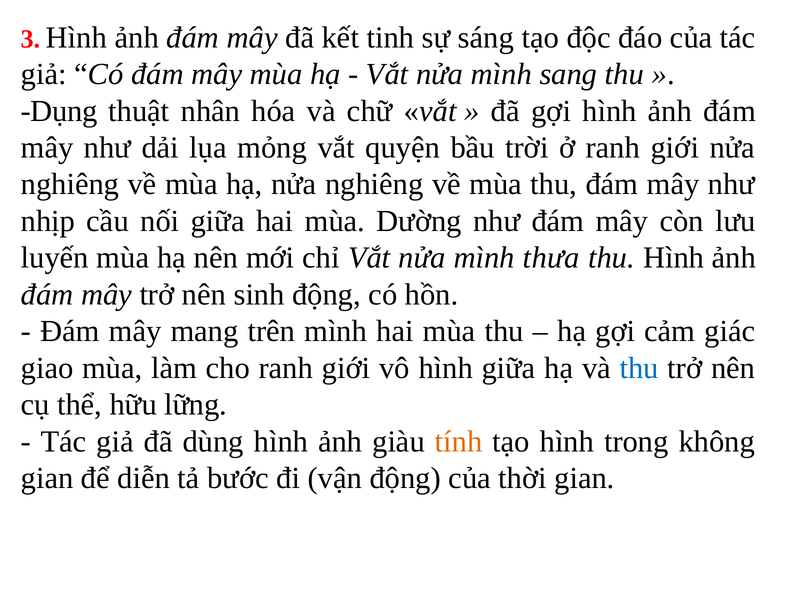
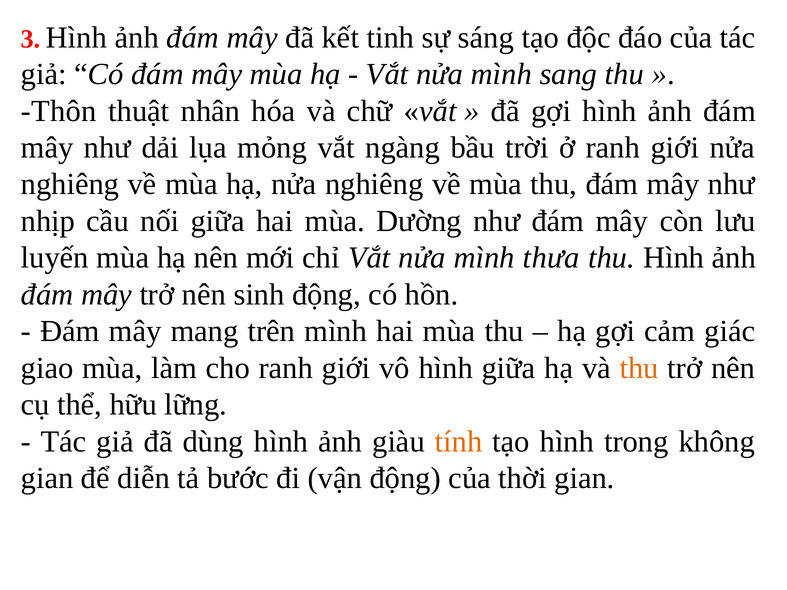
Dụng: Dụng -> Thôn
quyện: quyện -> ngàng
thu at (639, 368) colour: blue -> orange
